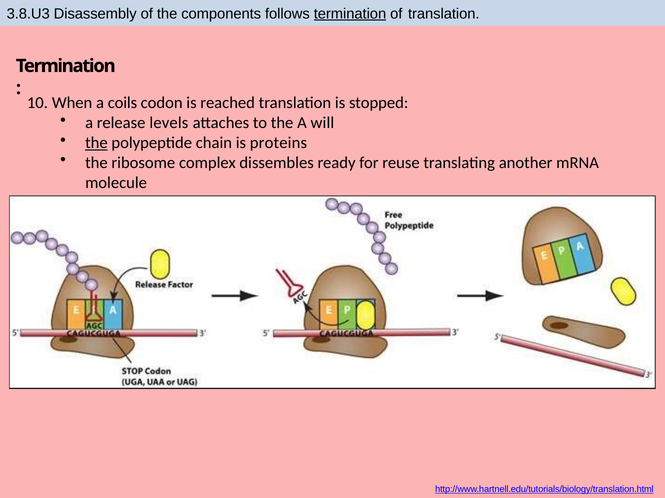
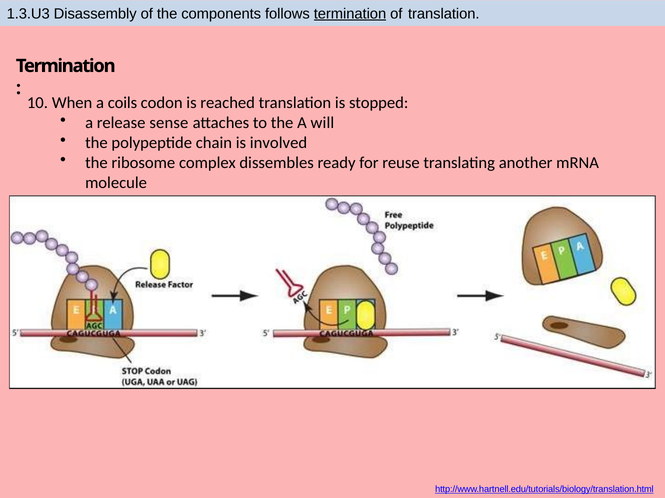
3.8.U3: 3.8.U3 -> 1.3.U3
levels: levels -> sense
the at (96, 143) underline: present -> none
proteins: proteins -> involved
